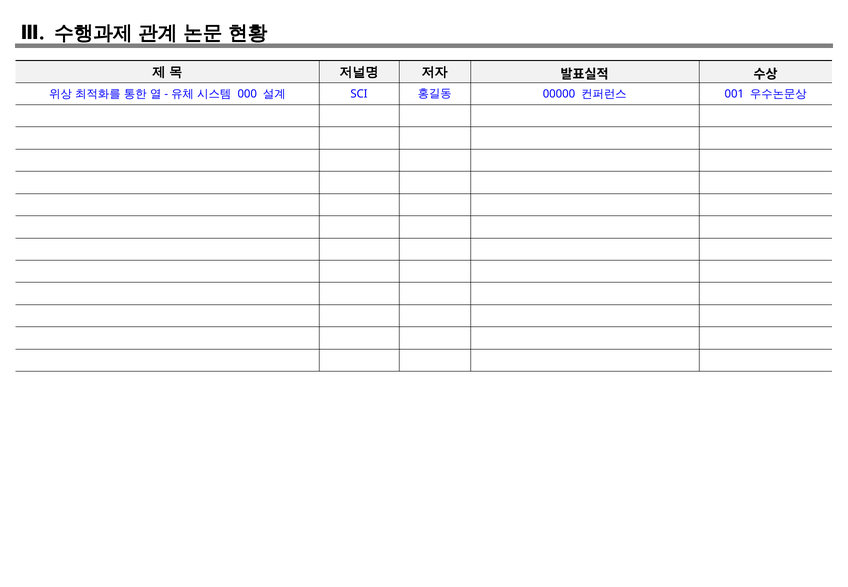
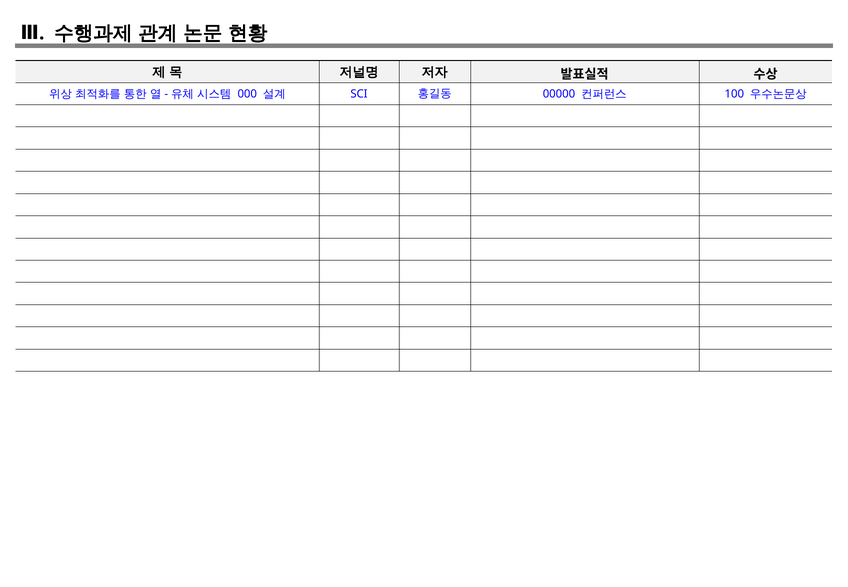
001: 001 -> 100
